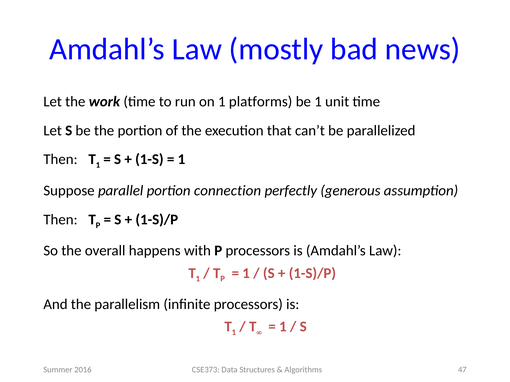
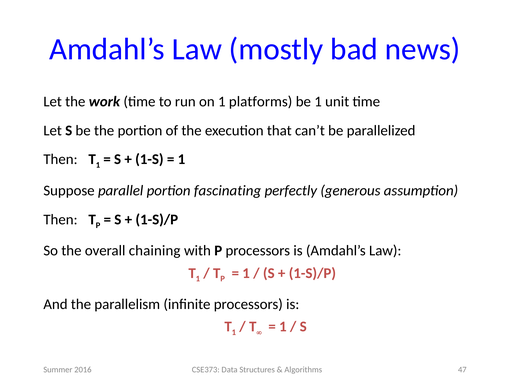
connection: connection -> fascinating
happens: happens -> chaining
